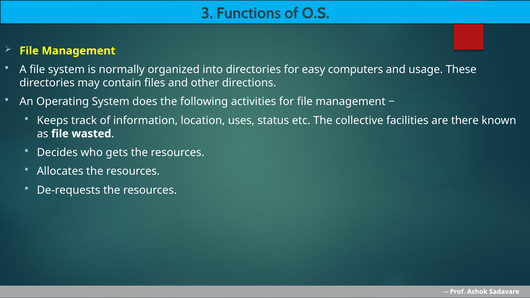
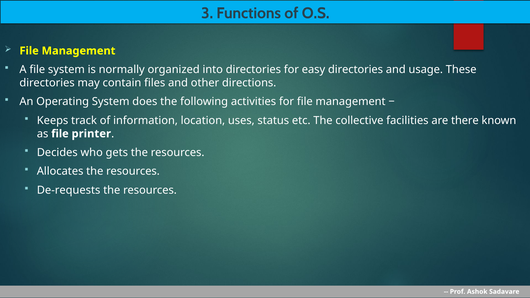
easy computers: computers -> directories
wasted: wasted -> printer
